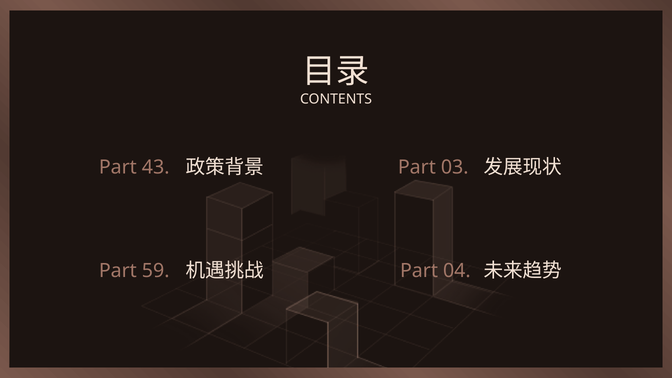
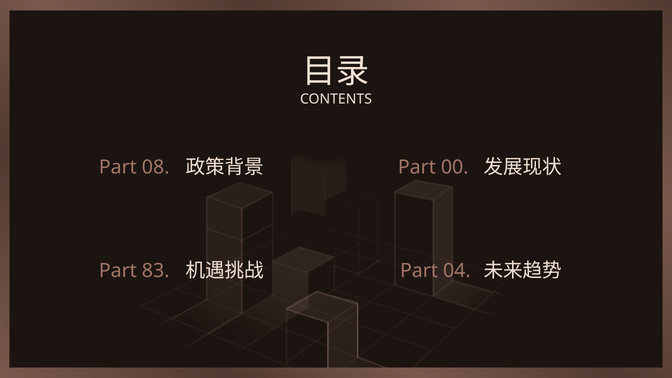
43: 43 -> 08
03: 03 -> 00
59: 59 -> 83
